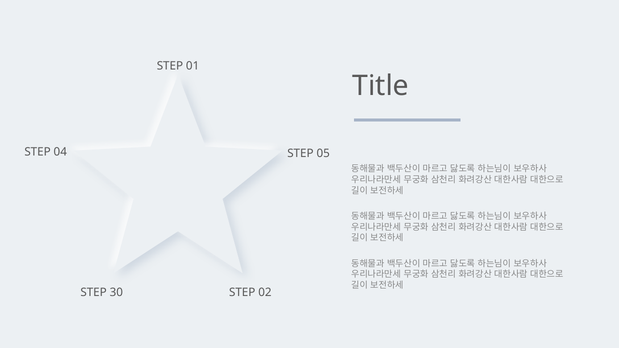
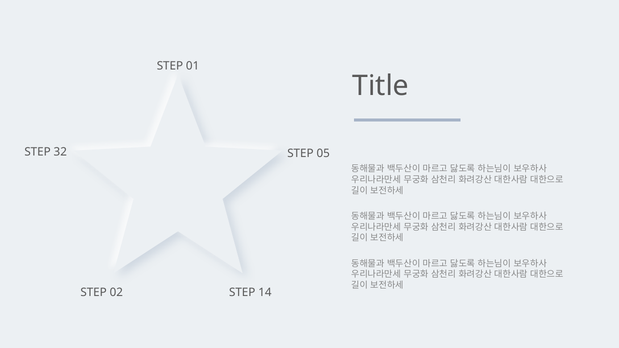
04: 04 -> 32
30: 30 -> 02
02: 02 -> 14
